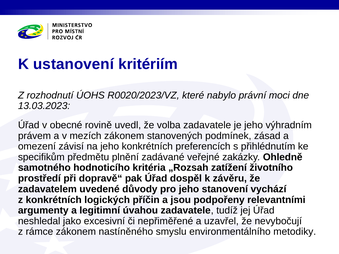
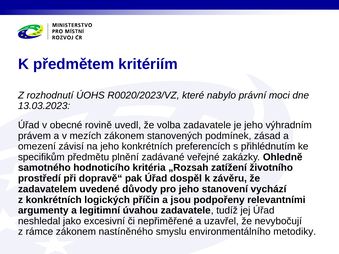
ustanovení: ustanovení -> předmětem
